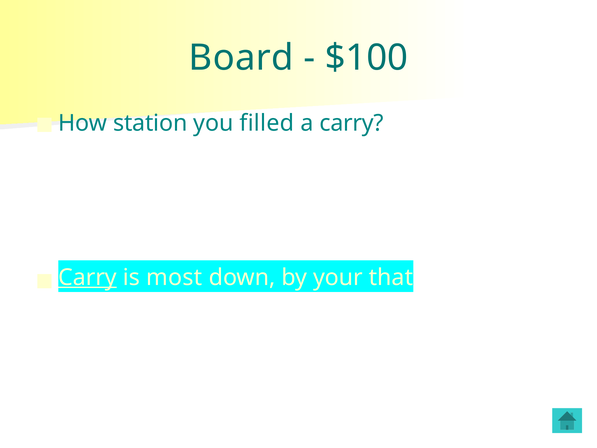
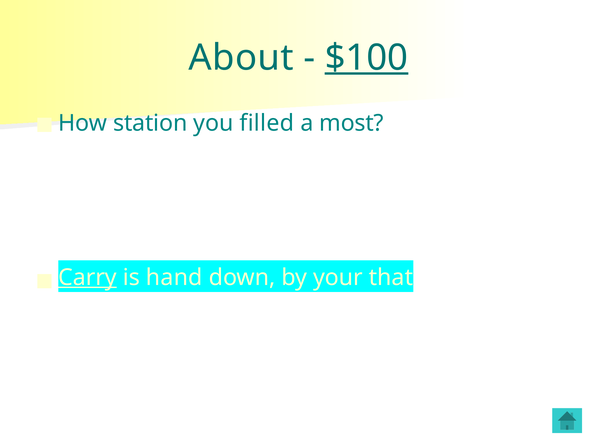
Board: Board -> About
$100 underline: none -> present
a carry: carry -> most
most: most -> hand
